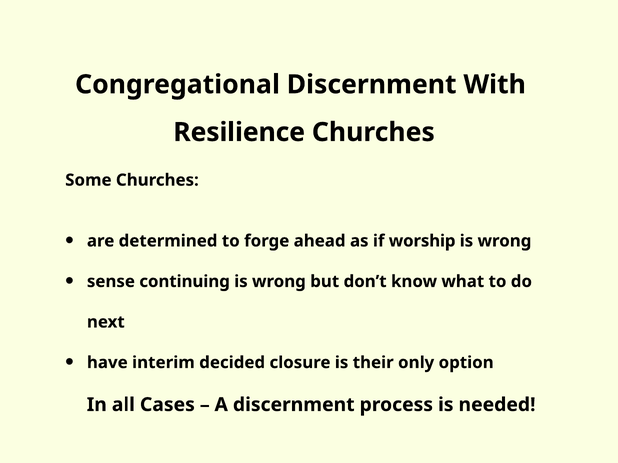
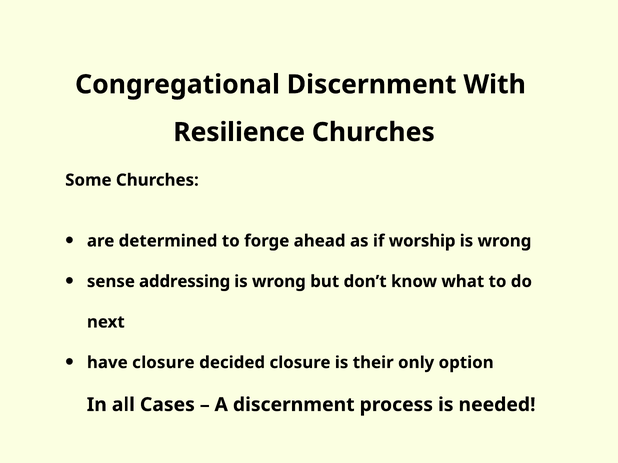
continuing: continuing -> addressing
have interim: interim -> closure
